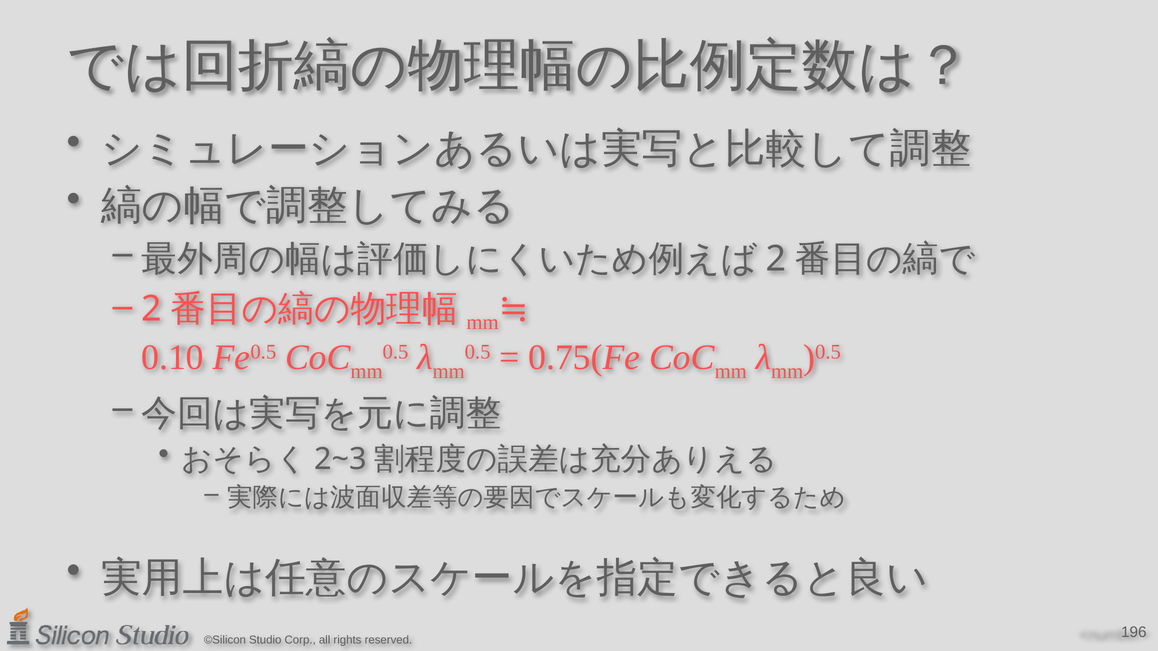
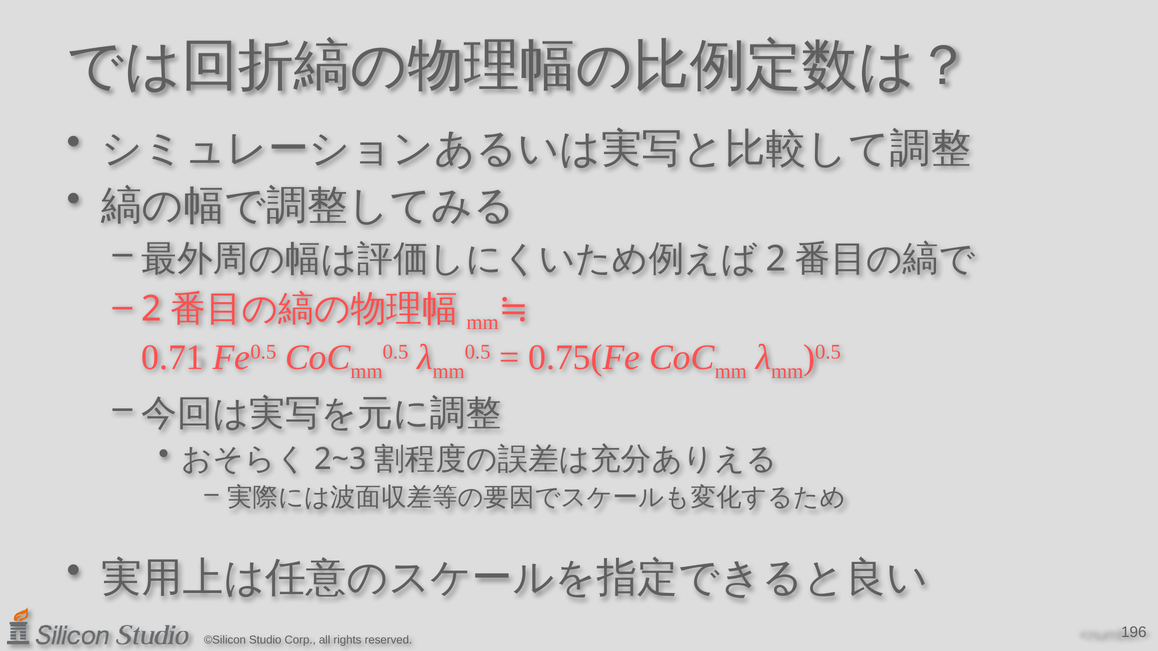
0.10: 0.10 -> 0.71
